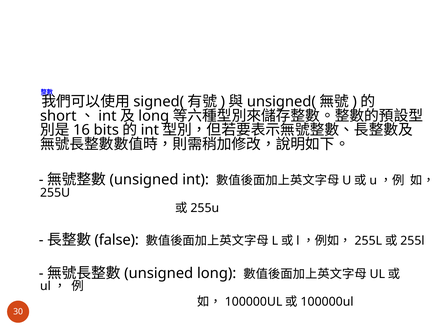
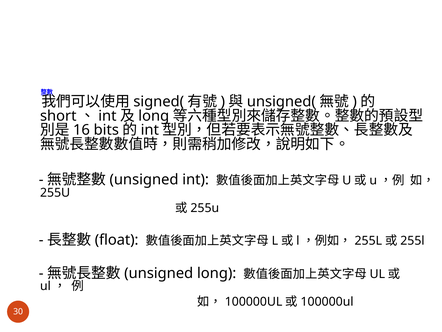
false: false -> float
